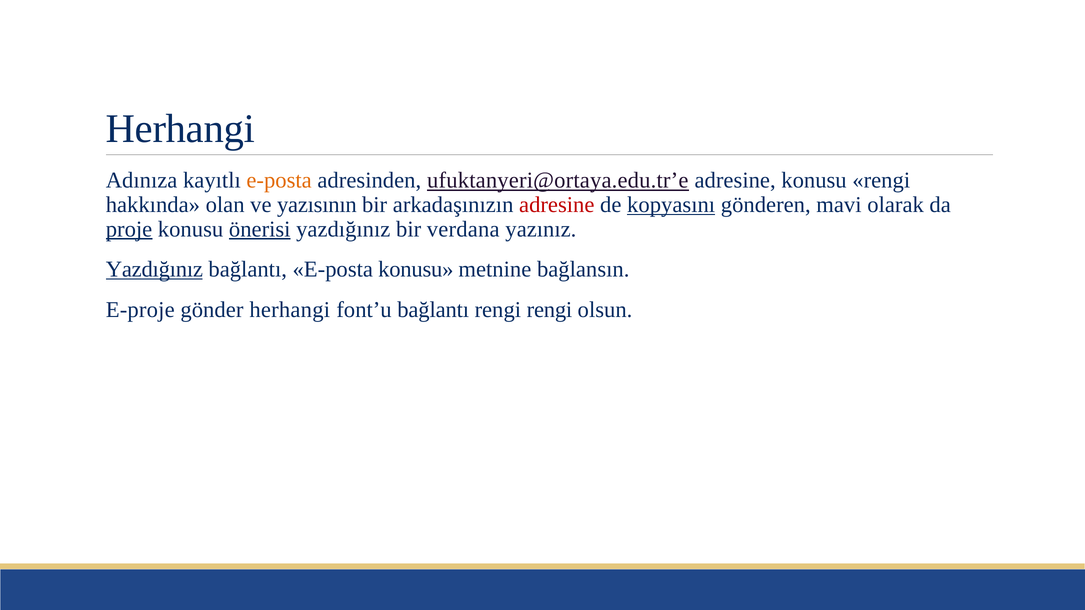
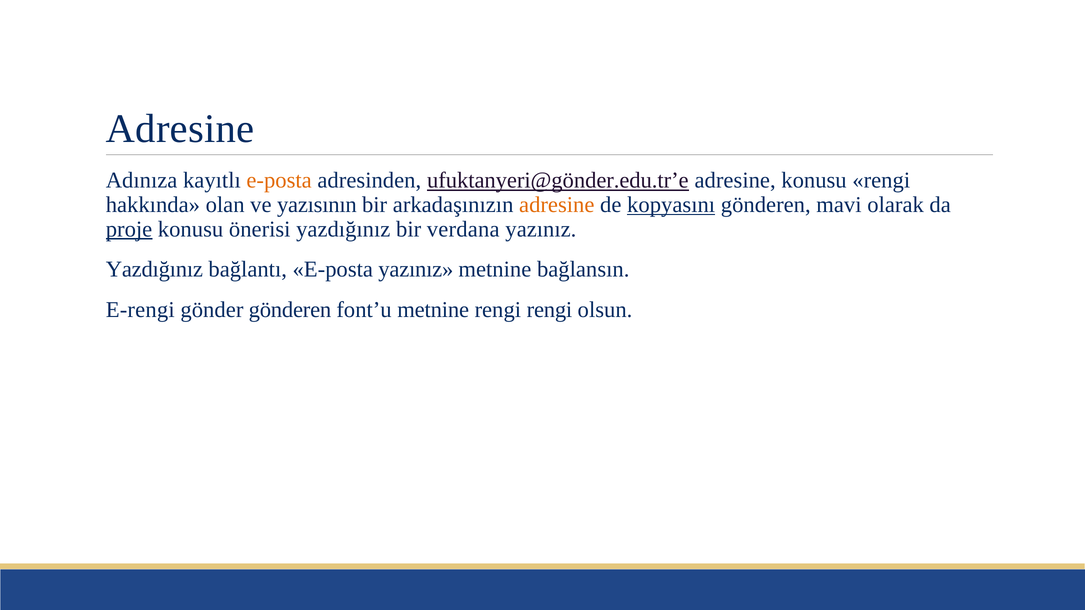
Herhangi at (180, 129): Herhangi -> Adresine
ufuktanyeri@ortaya.edu.tr’e: ufuktanyeri@ortaya.edu.tr’e -> ufuktanyeri@gönder.edu.tr’e
adresine at (557, 205) colour: red -> orange
önerisi underline: present -> none
Yazdığınız at (154, 269) underline: present -> none
E-posta konusu: konusu -> yazınız
E-proje: E-proje -> E-rengi
gönder herhangi: herhangi -> gönderen
font’u bağlantı: bağlantı -> metnine
